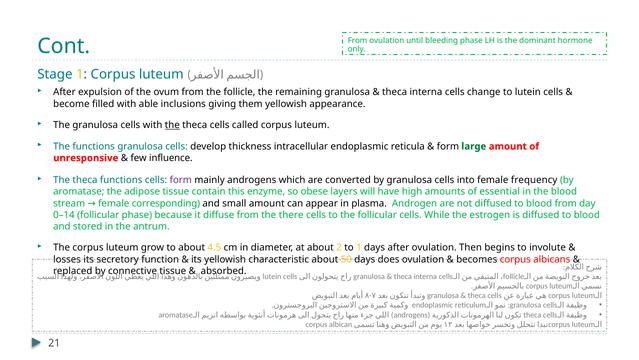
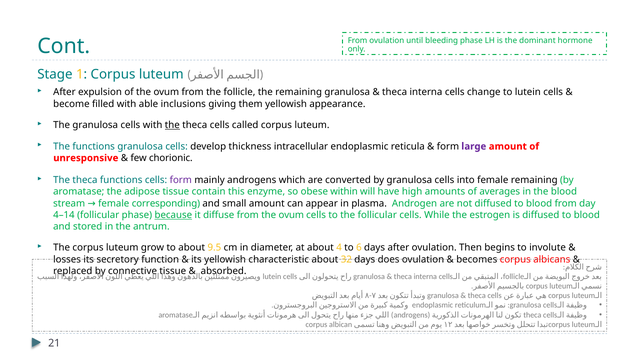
large colour: green -> purple
influence: influence -> chorionic
female frequency: frequency -> remaining
layers: layers -> within
essential: essential -> averages
0–14: 0–14 -> 4–14
because underline: none -> present
from the there: there -> ovum
4.5: 4.5 -> 9.5
2: 2 -> 4
to 1: 1 -> 6
50: 50 -> 32
